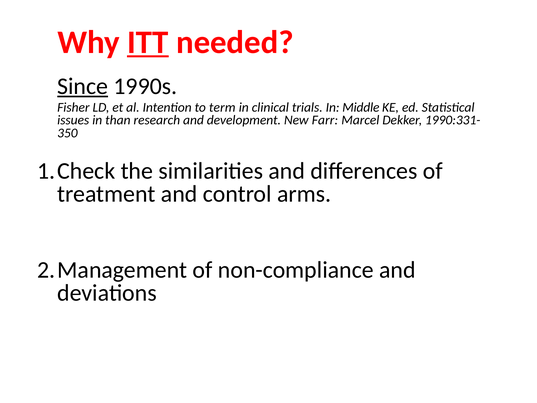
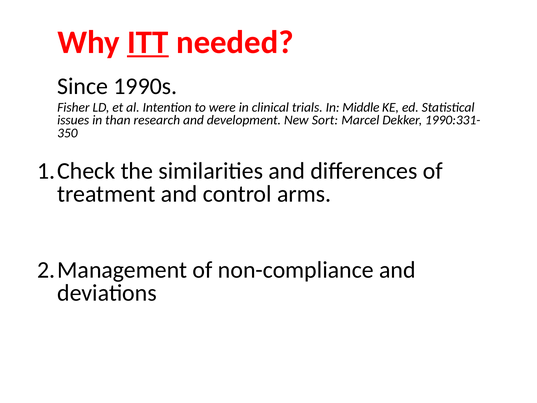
Since underline: present -> none
term: term -> were
Farr: Farr -> Sort
